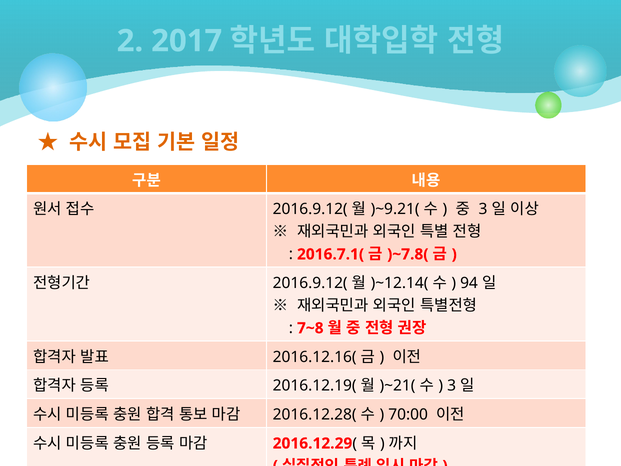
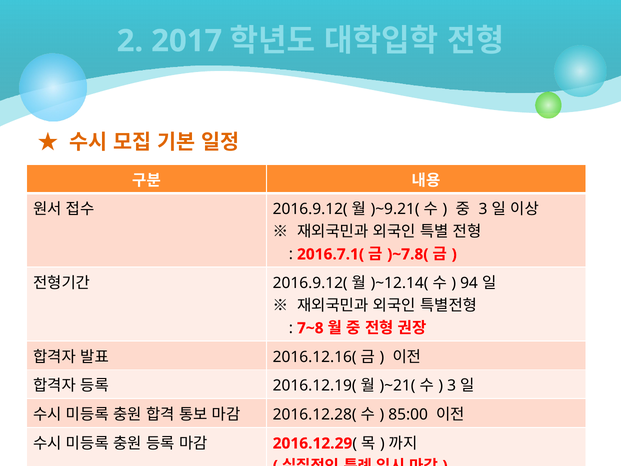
70:00: 70:00 -> 85:00
